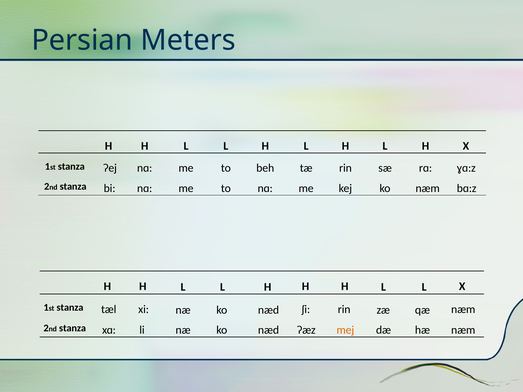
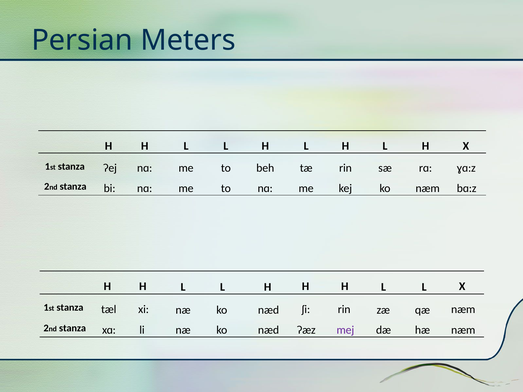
mej colour: orange -> purple
